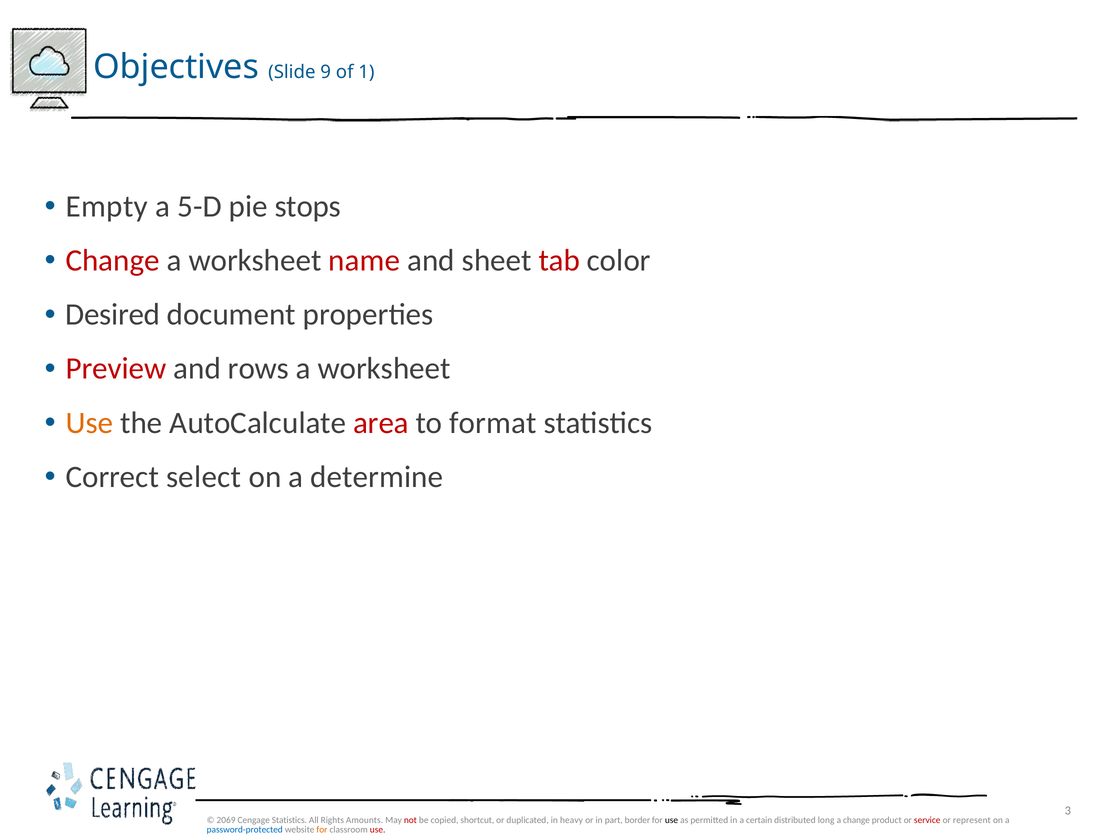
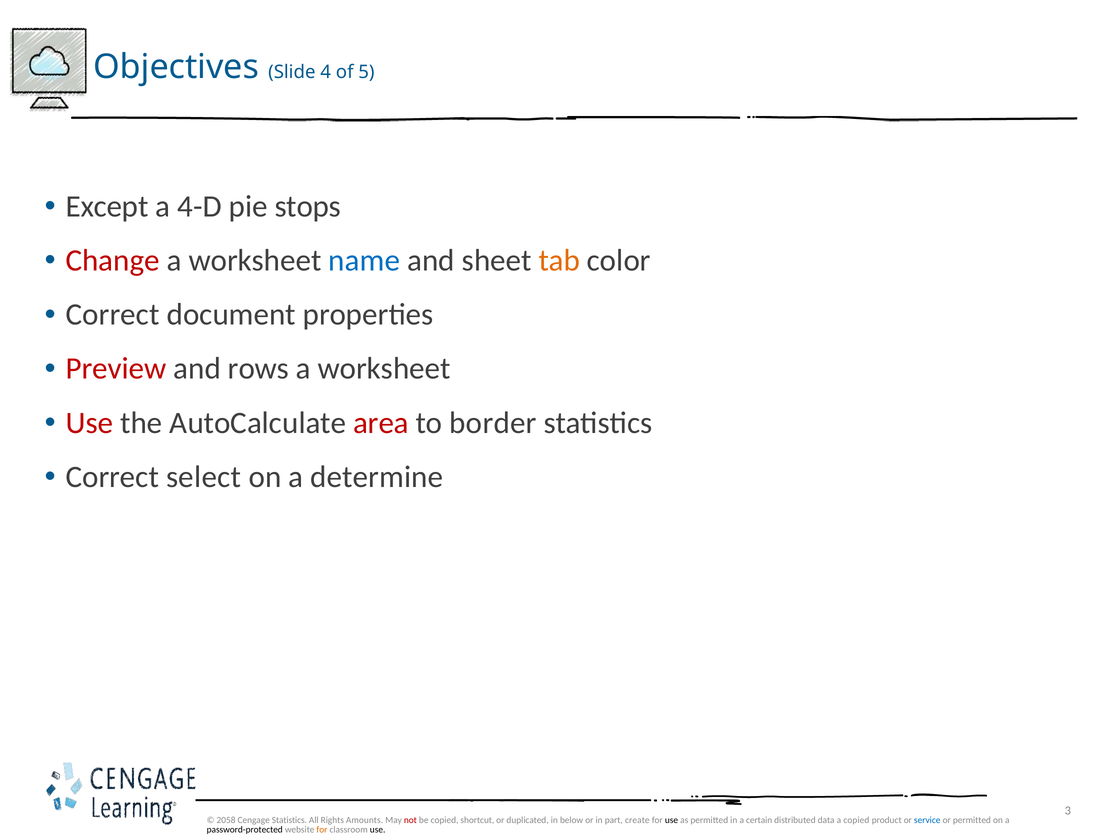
9: 9 -> 4
1: 1 -> 5
Empty: Empty -> Except
5-D: 5-D -> 4-D
name colour: red -> blue
tab colour: red -> orange
Desired at (113, 315): Desired -> Correct
Use at (89, 423) colour: orange -> red
format: format -> border
2069: 2069 -> 2058
heavy: heavy -> below
border: border -> create
long: long -> data
a change: change -> copied
service colour: red -> blue
or represent: represent -> permitted
password-protected colour: blue -> black
use at (378, 830) colour: red -> black
